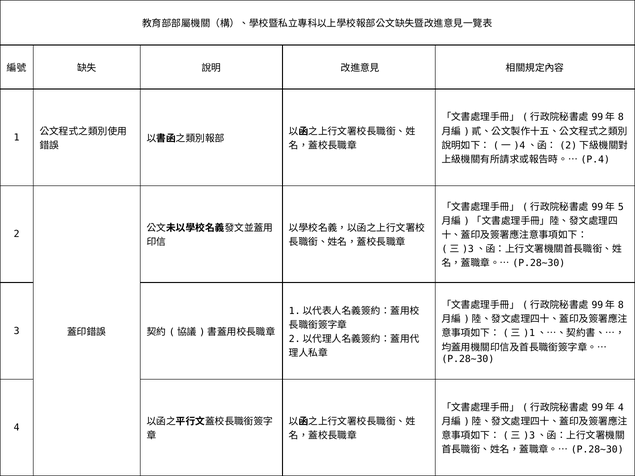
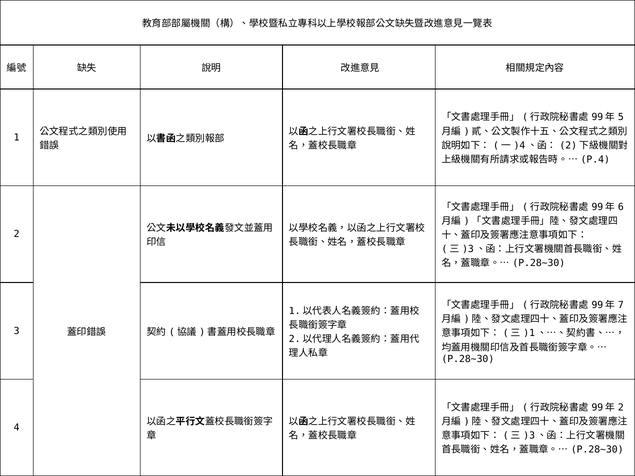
8 at (621, 117): 8 -> 5
5: 5 -> 6
8 at (621, 305): 8 -> 7
4 at (621, 408): 4 -> 2
